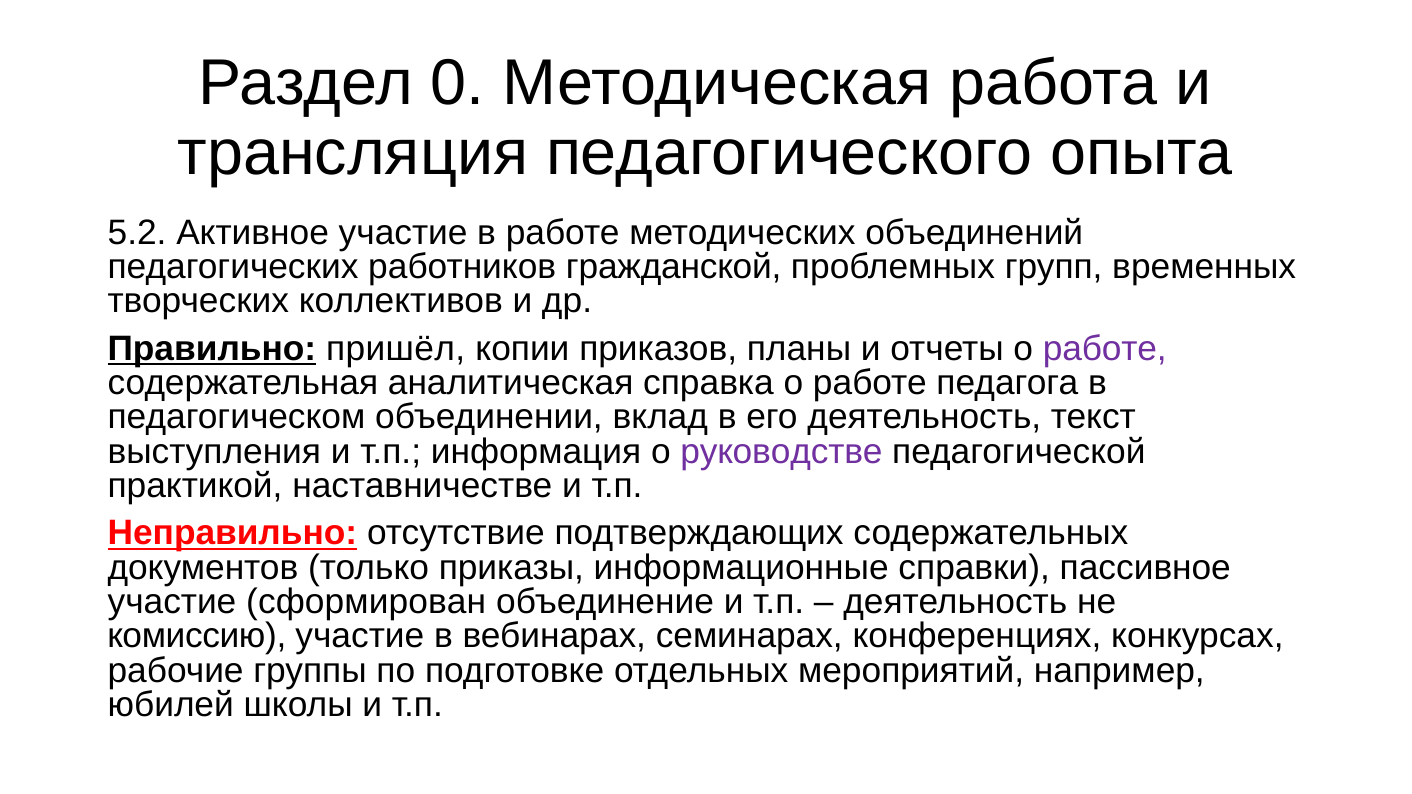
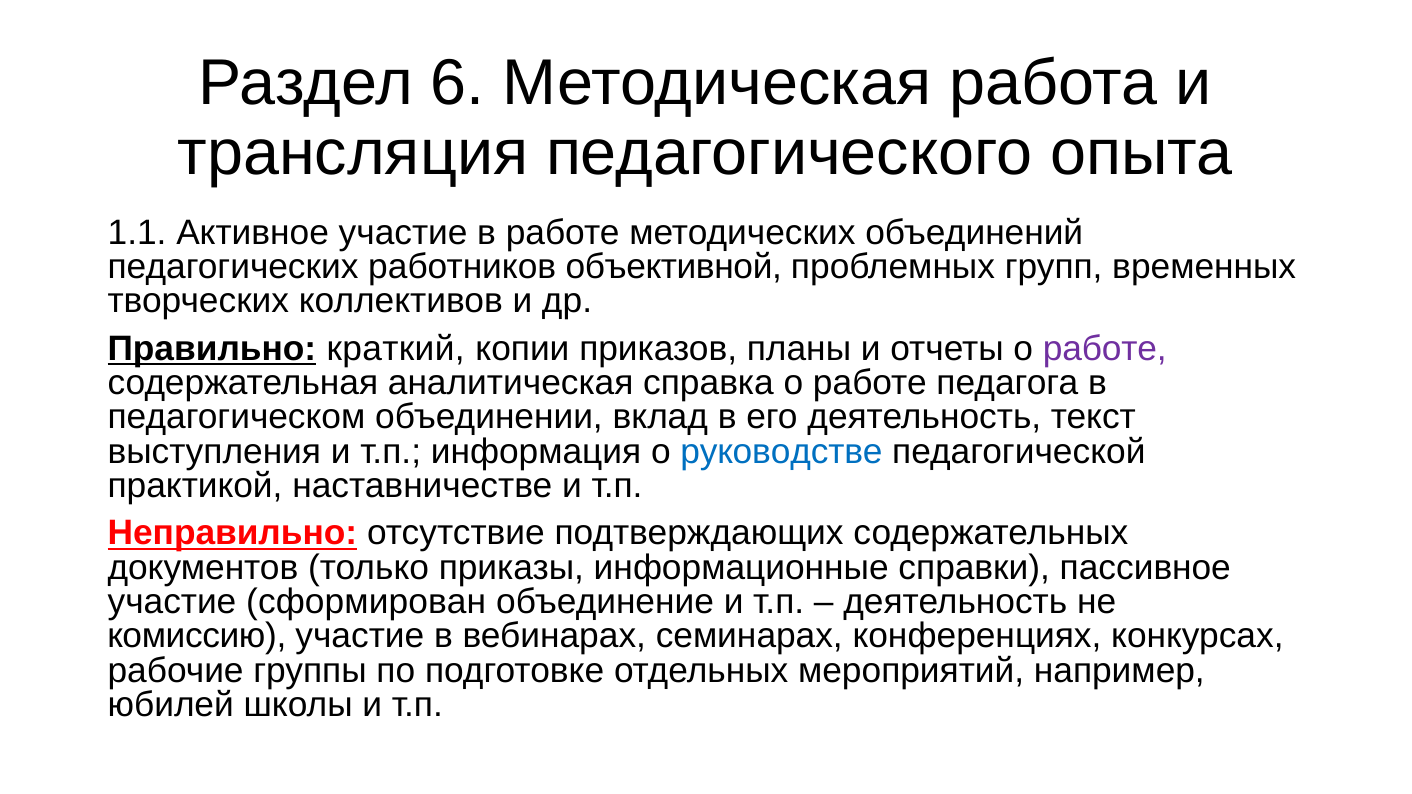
0: 0 -> 6
5.2: 5.2 -> 1.1
гражданской: гражданской -> объективной
пришёл: пришёл -> краткий
руководстве colour: purple -> blue
